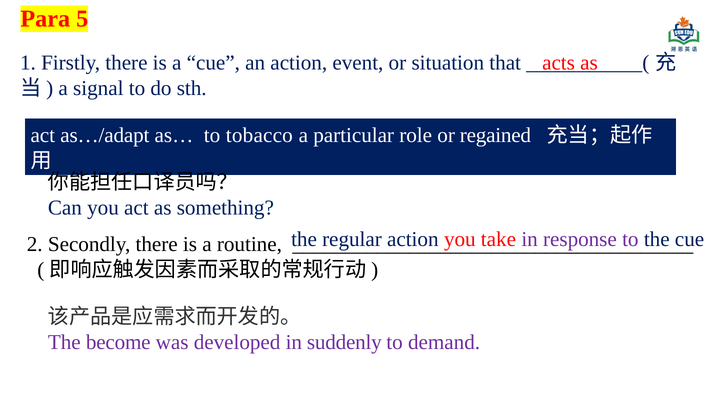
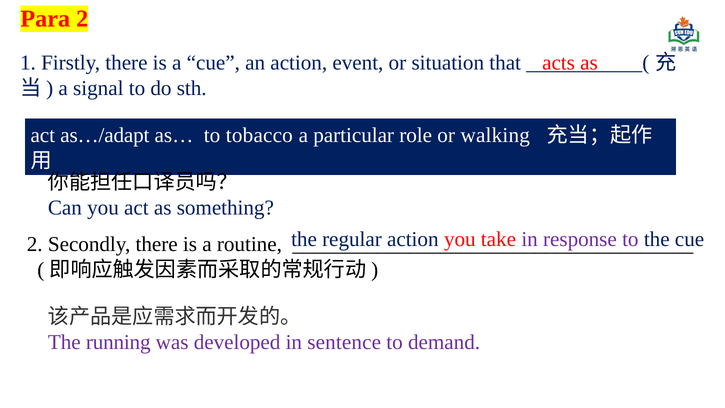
Para 5: 5 -> 2
regained: regained -> walking
become: become -> running
suddenly: suddenly -> sentence
